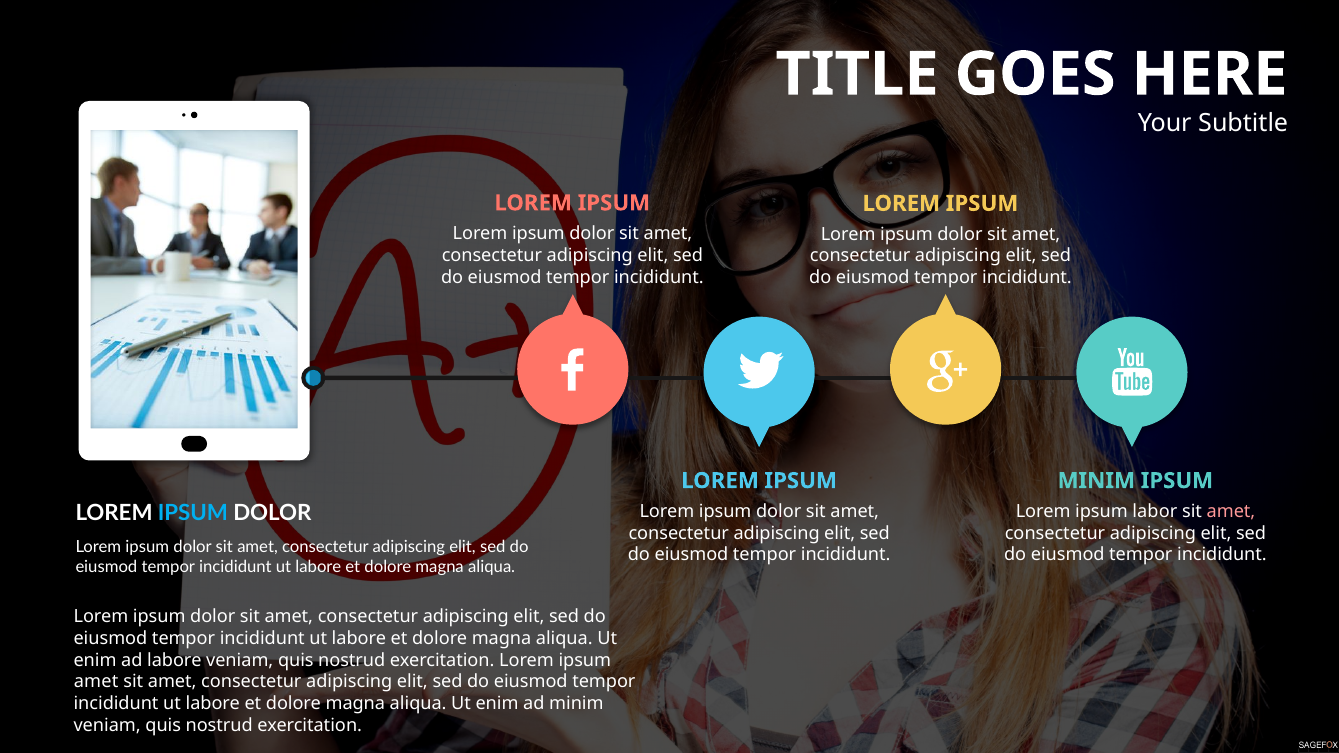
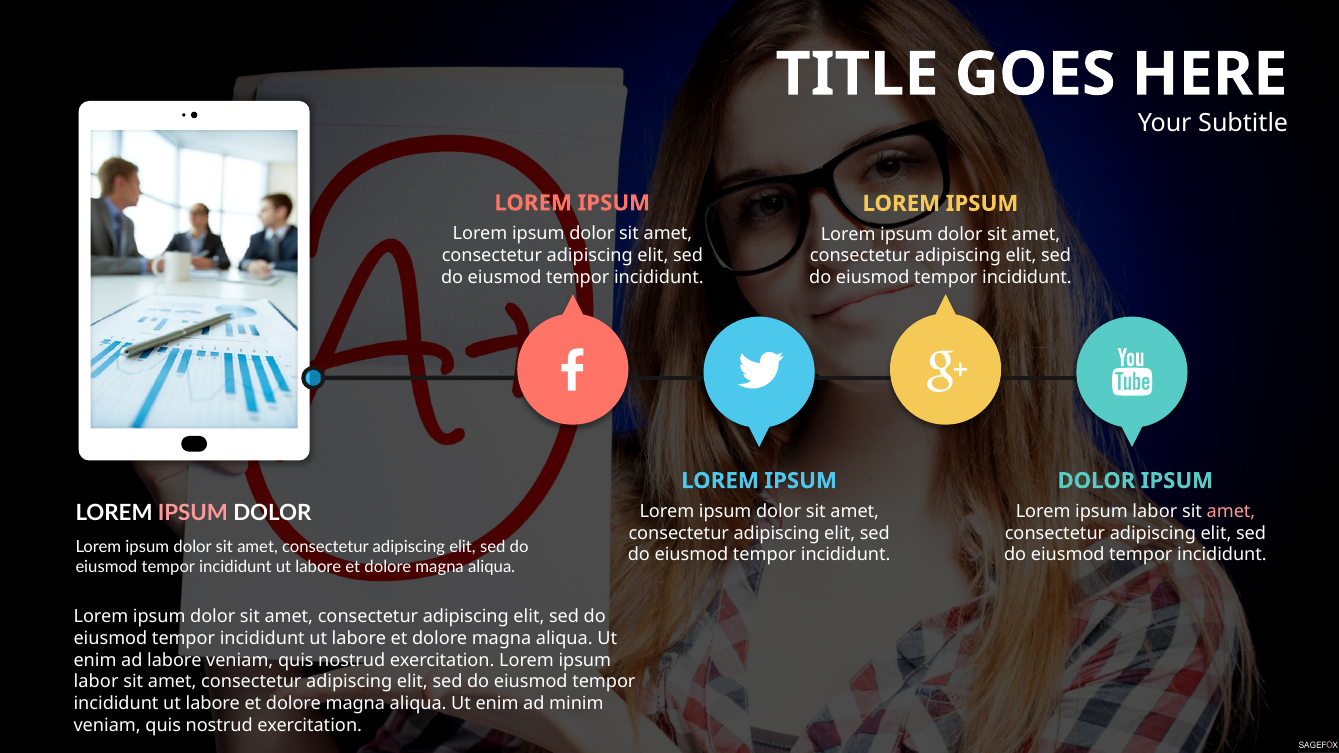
MINIM at (1096, 481): MINIM -> DOLOR
IPSUM at (193, 514) colour: light blue -> pink
amet at (96, 682): amet -> labor
